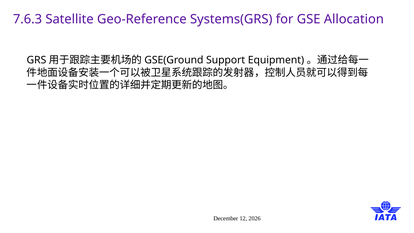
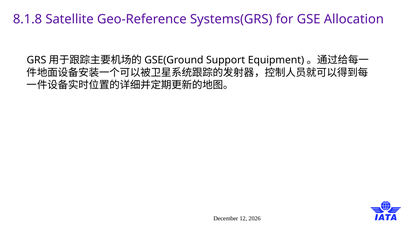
7.6.3: 7.6.3 -> 8.1.8
